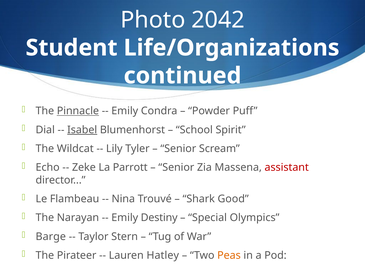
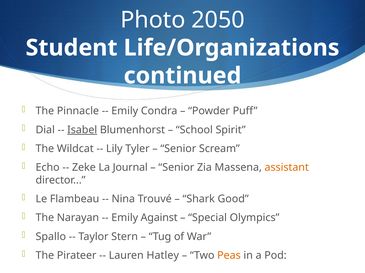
2042: 2042 -> 2050
Pinnacle underline: present -> none
Parrott: Parrott -> Journal
assistant colour: red -> orange
Destiny: Destiny -> Against
Barge: Barge -> Spallo
